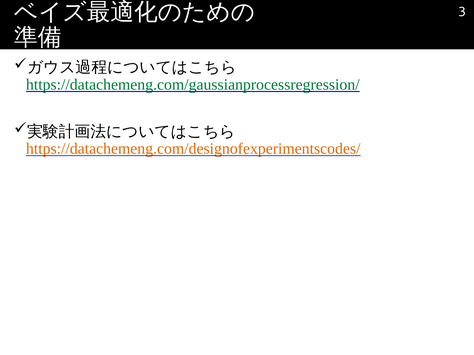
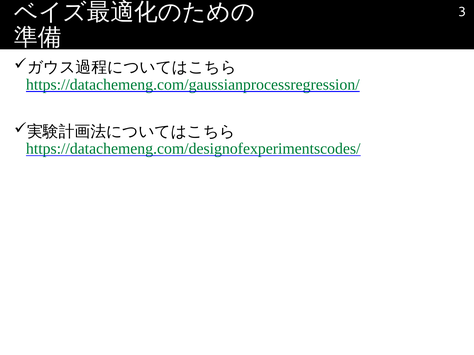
https://datachemeng.com/designofexperimentscodes/ colour: orange -> green
